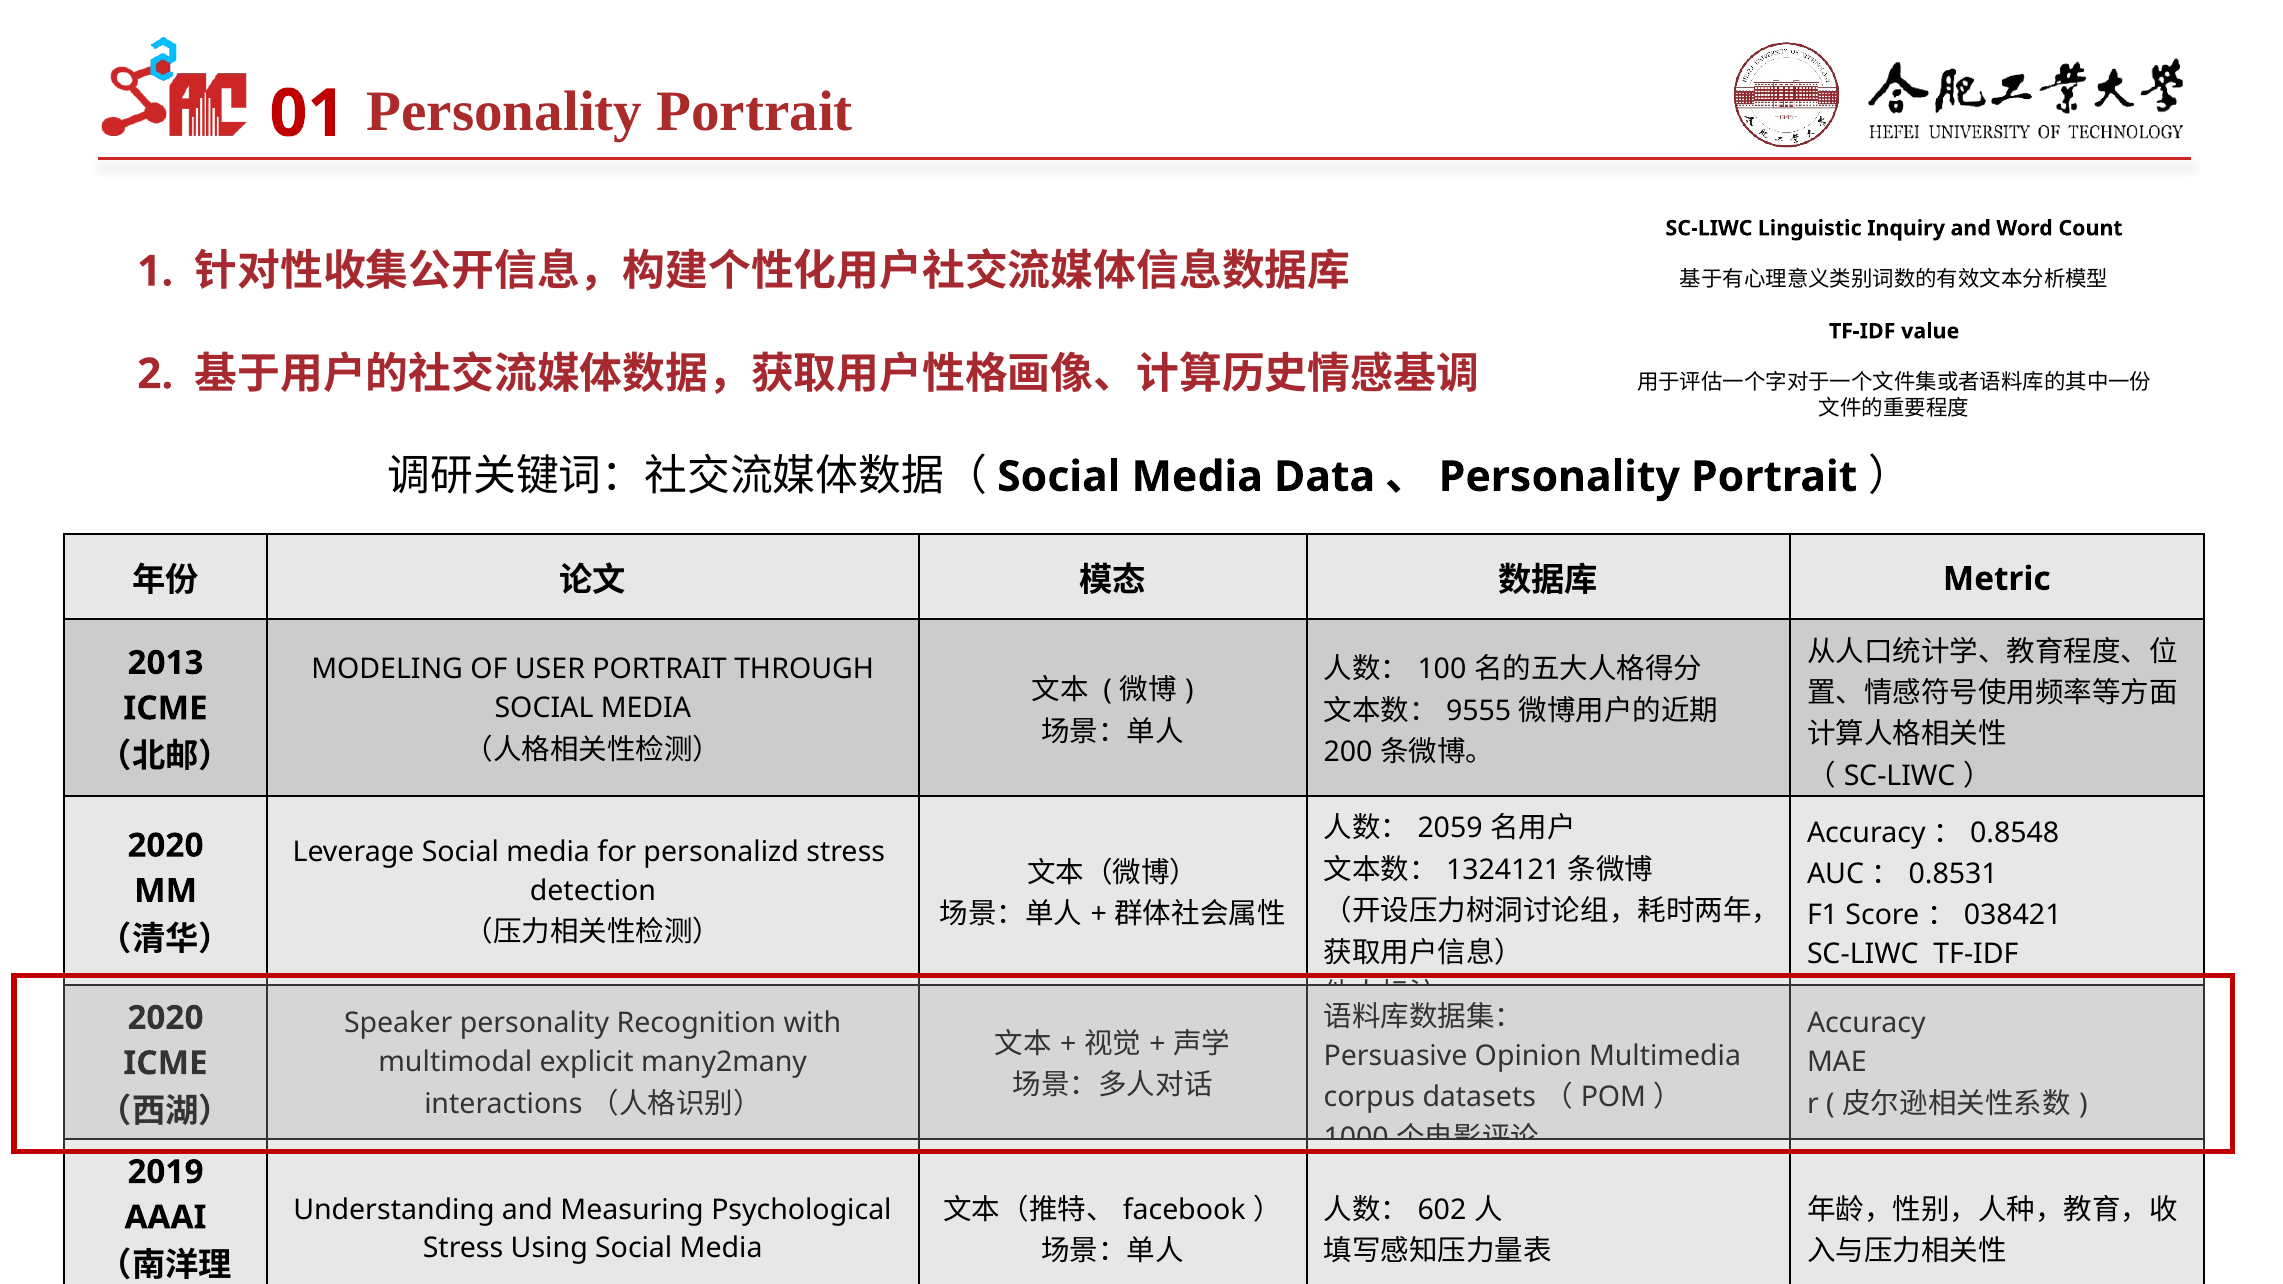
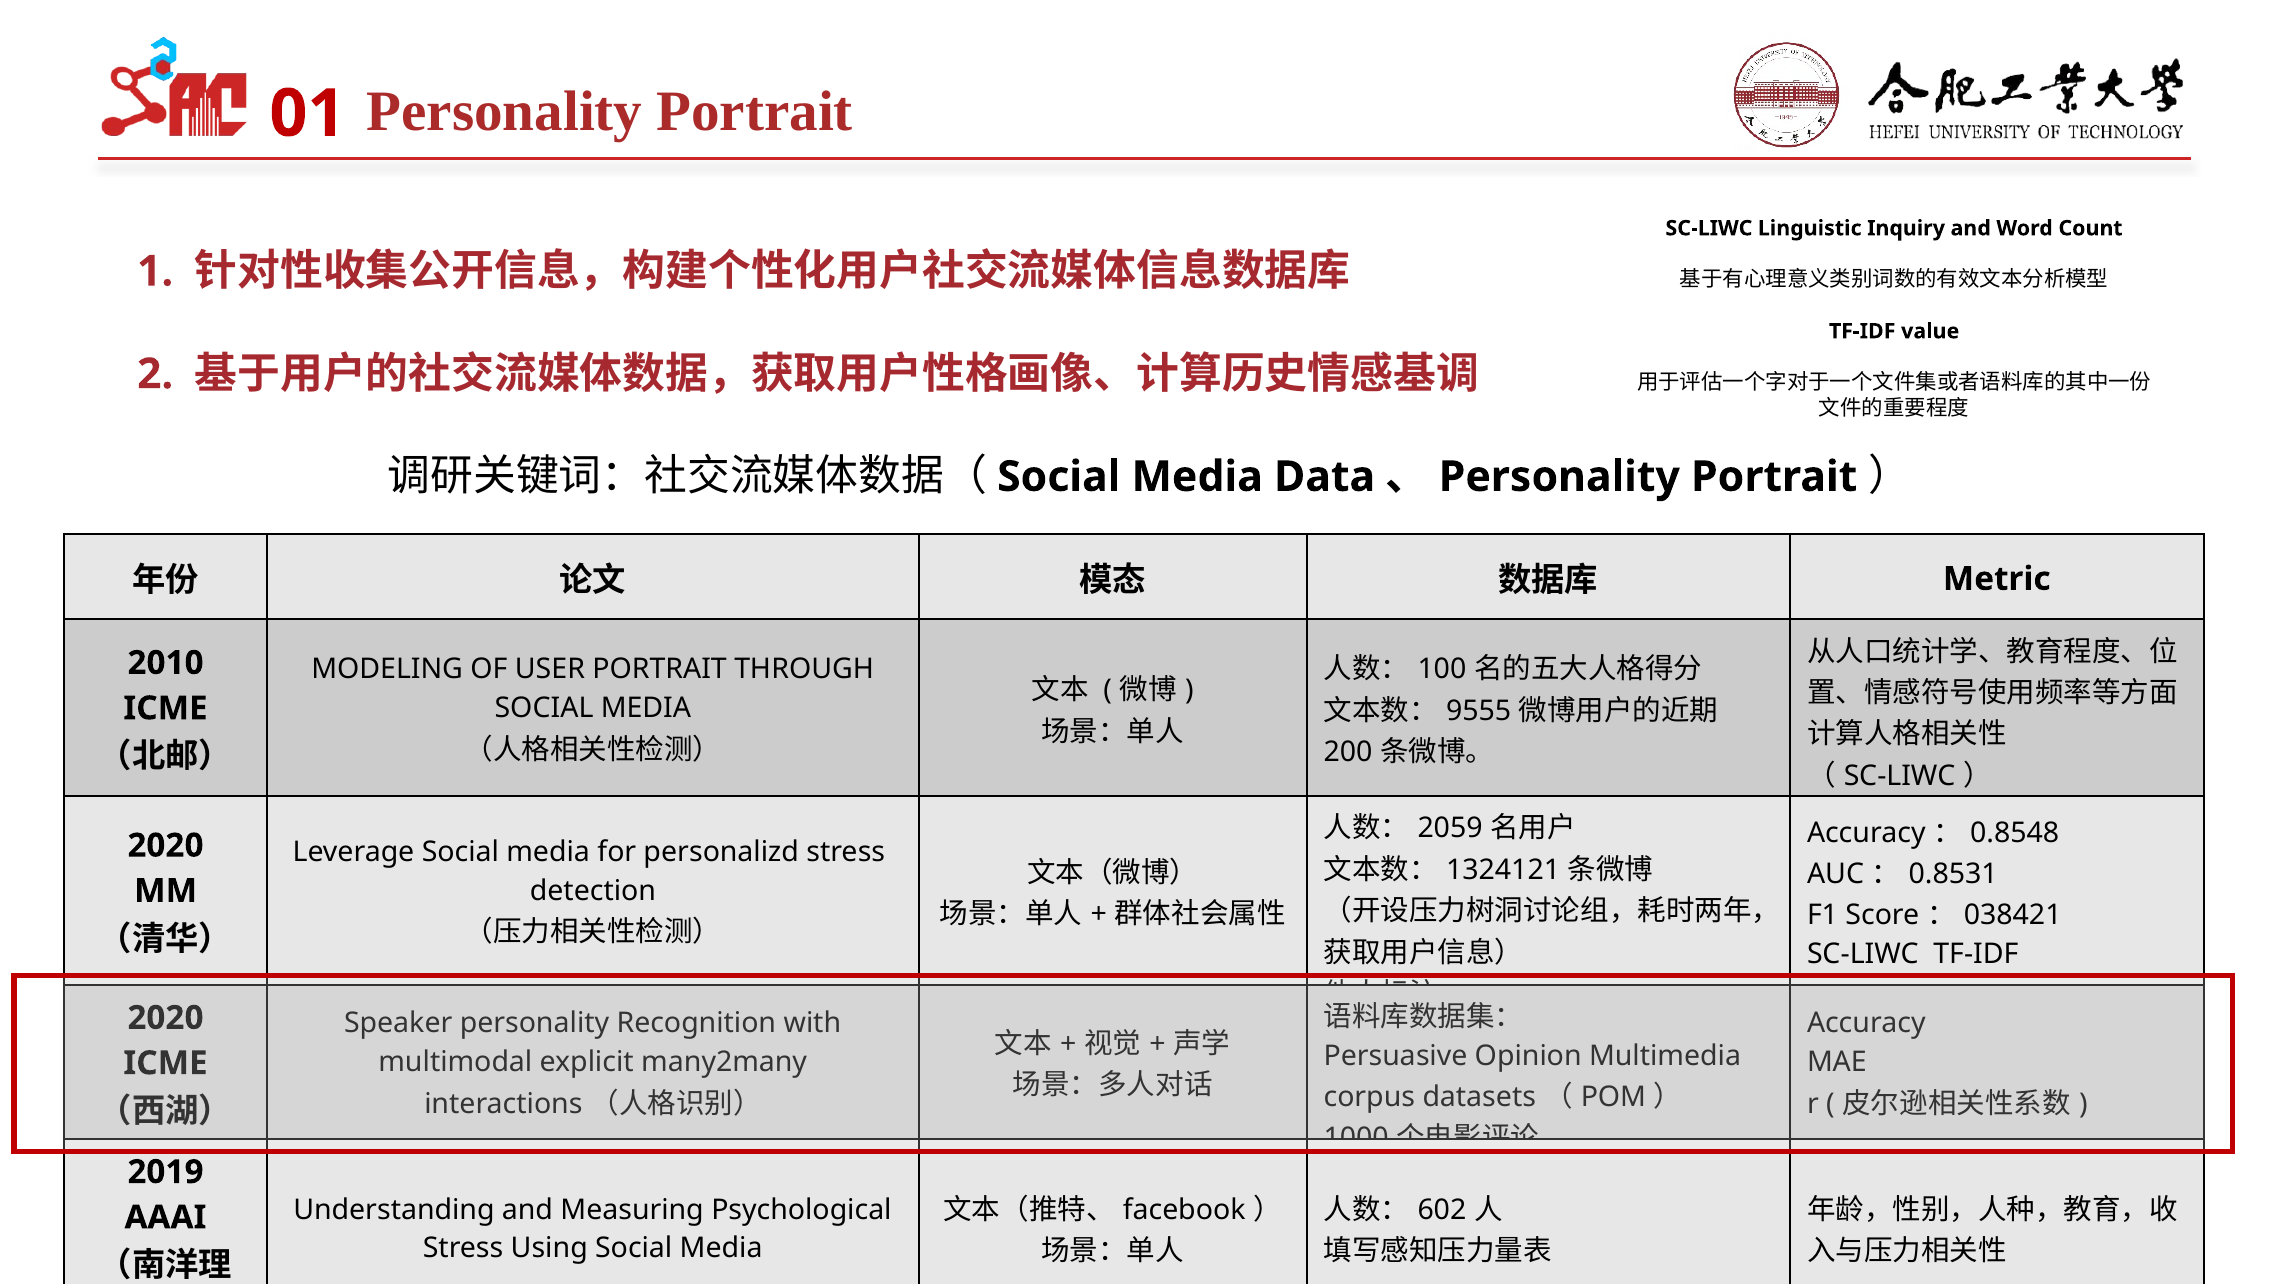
2013: 2013 -> 2010
